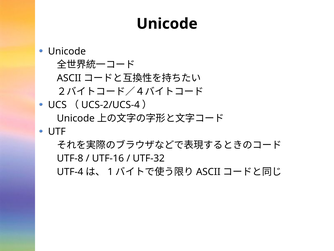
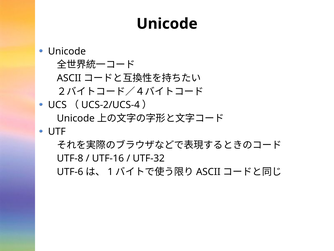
UTF-4: UTF-4 -> UTF-6
